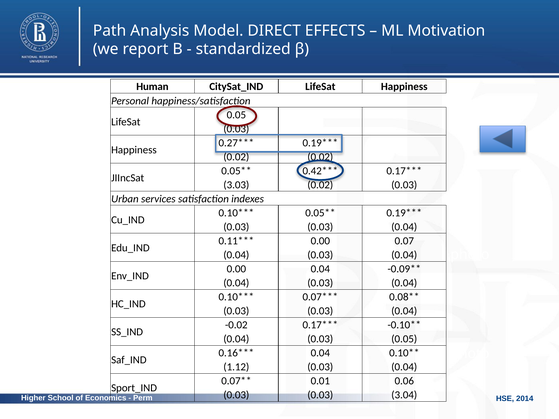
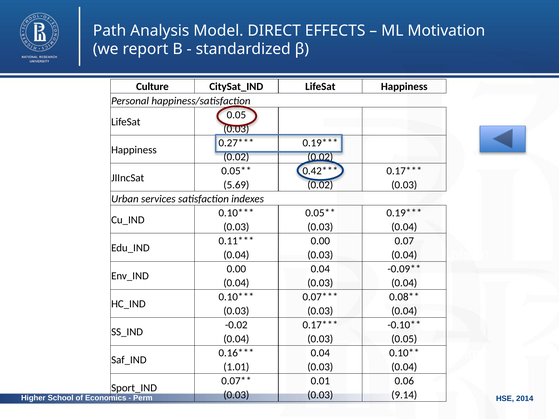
Human: Human -> Culture
3.03: 3.03 -> 5.69
1.12: 1.12 -> 1.01
3.04: 3.04 -> 9.14
